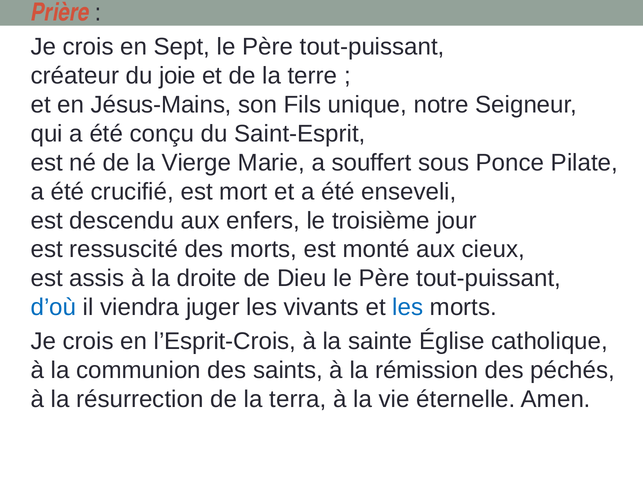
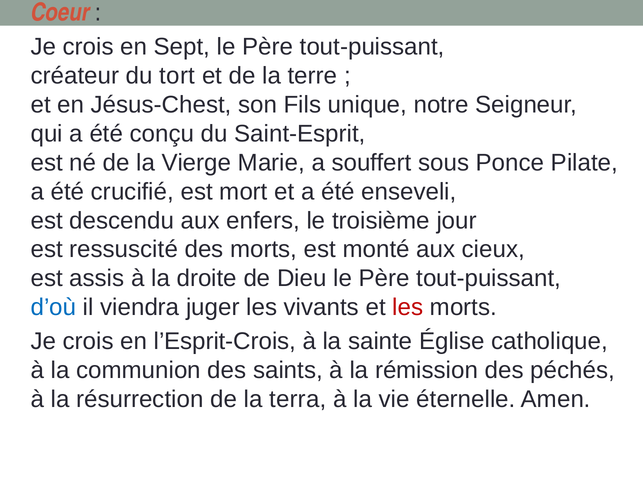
Prière: Prière -> Coeur
joie: joie -> tort
Jésus-Mains: Jésus-Mains -> Jésus-Chest
les at (408, 308) colour: blue -> red
